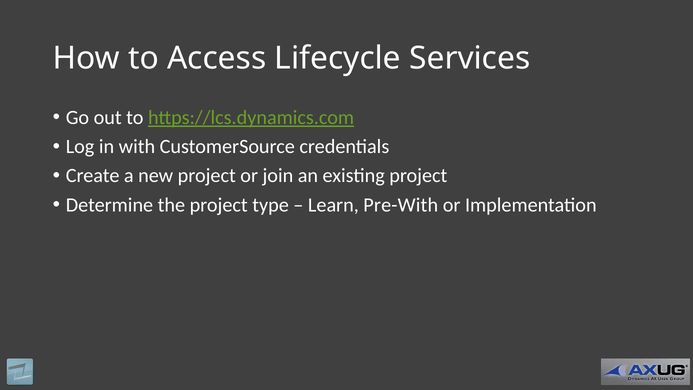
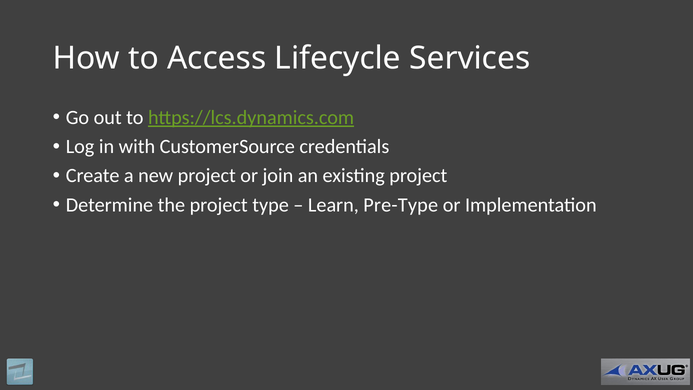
Pre-With: Pre-With -> Pre-Type
